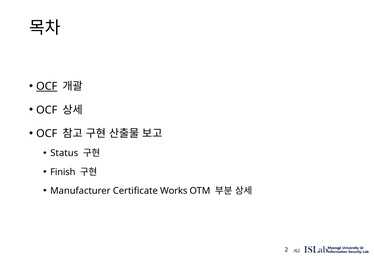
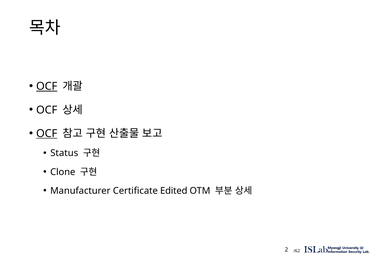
OCF at (47, 133) underline: none -> present
Finish: Finish -> Clone
Works: Works -> Edited
